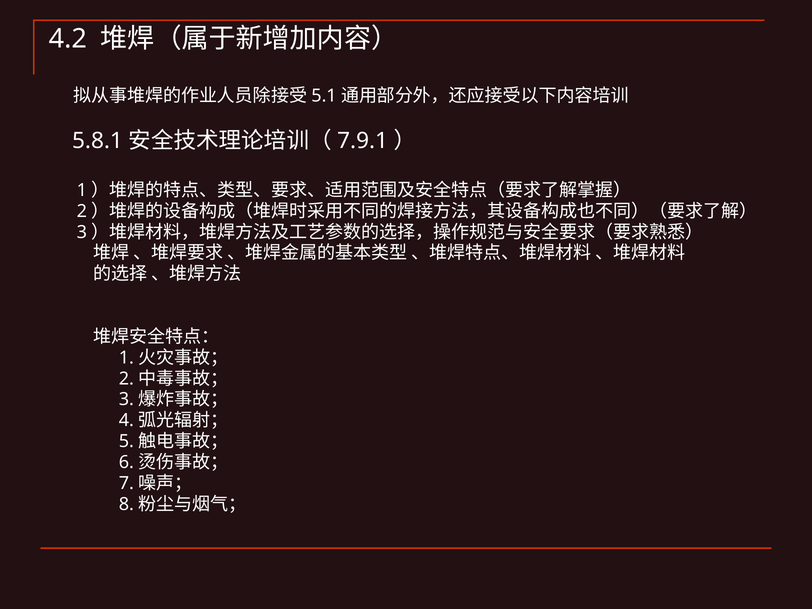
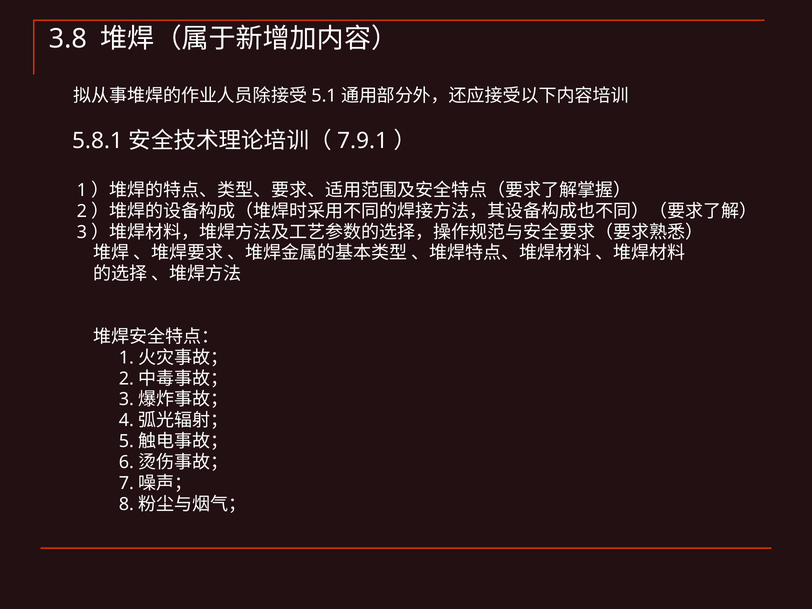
4.2: 4.2 -> 3.8
